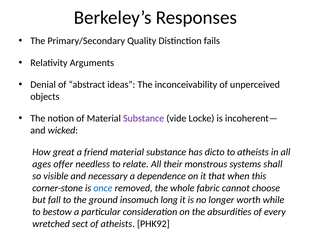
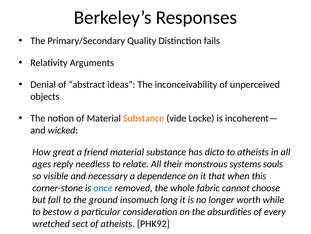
Substance at (144, 118) colour: purple -> orange
offer: offer -> reply
shall: shall -> souls
